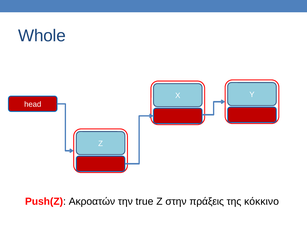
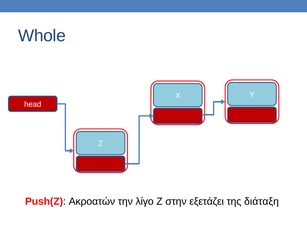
true: true -> λίγο
πράξεις: πράξεις -> εξετάζει
κόκκινο: κόκκινο -> διάταξη
